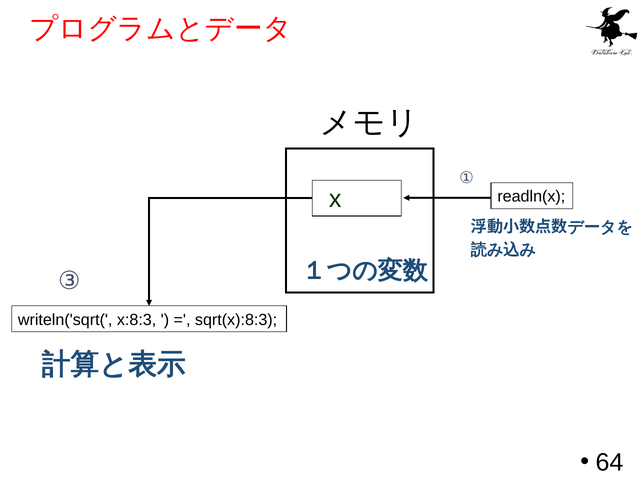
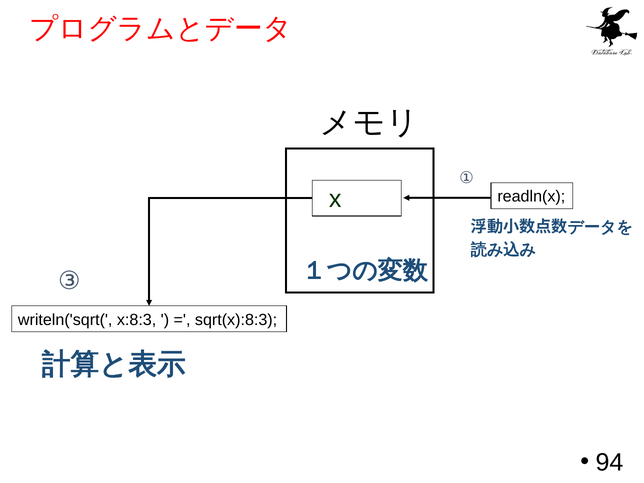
64: 64 -> 94
